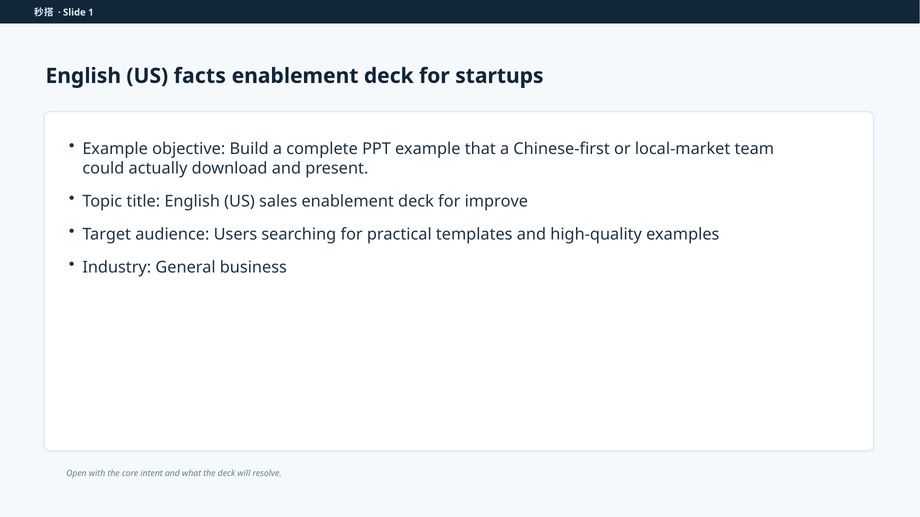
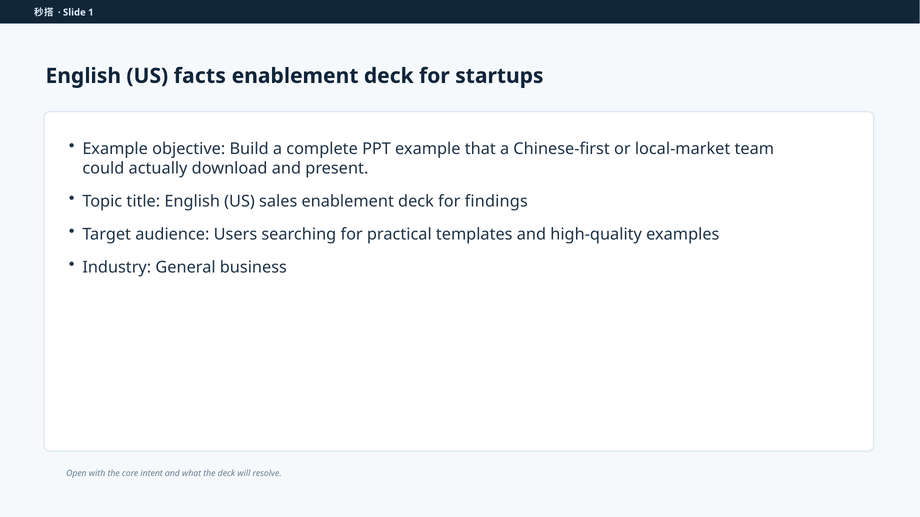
improve: improve -> findings
